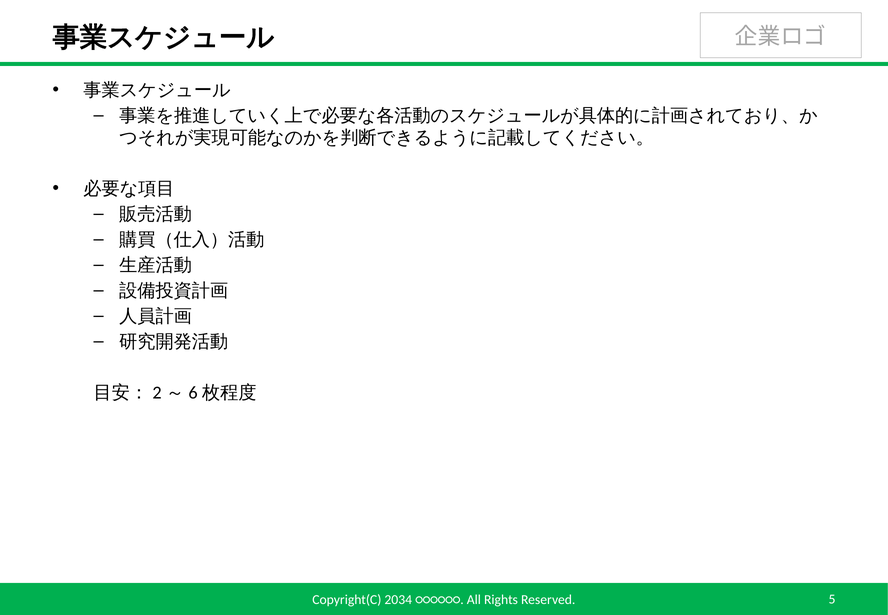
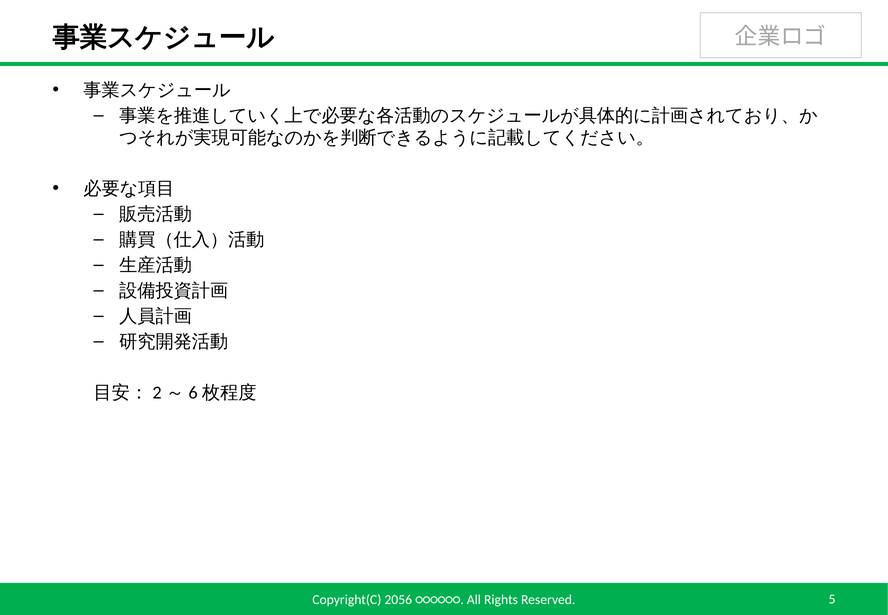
2034: 2034 -> 2056
